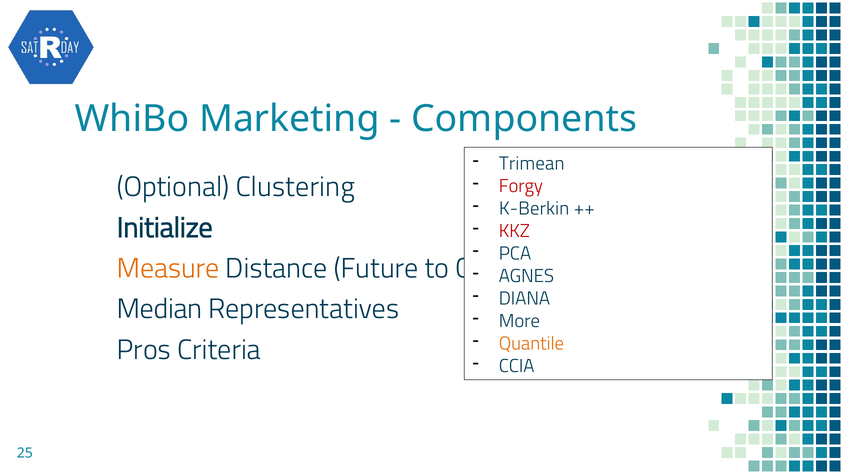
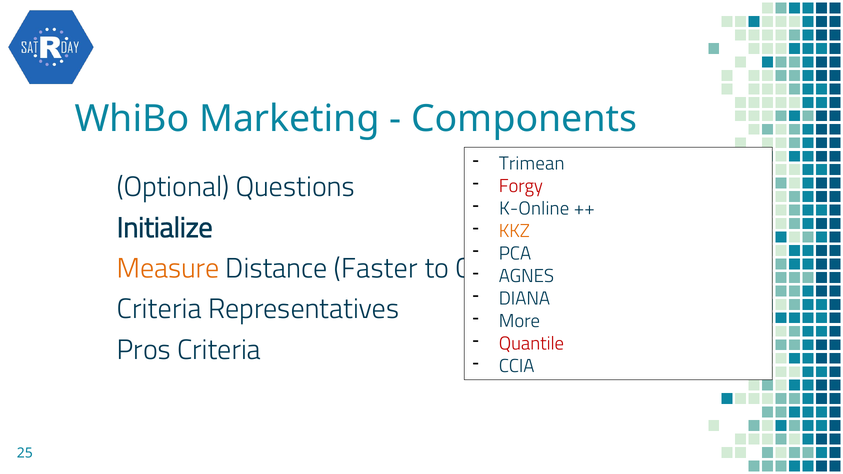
Clustering: Clustering -> Questions
K-Berkin: K-Berkin -> K-Online
KKZ colour: red -> orange
Future: Future -> Faster
Median at (160, 309): Median -> Criteria
Quantile colour: orange -> red
